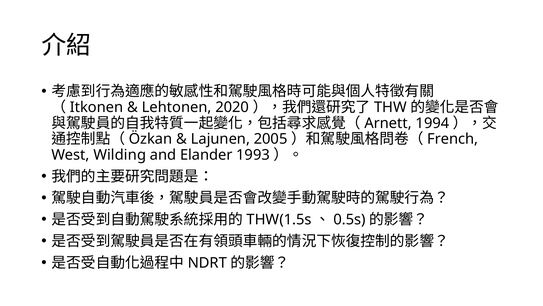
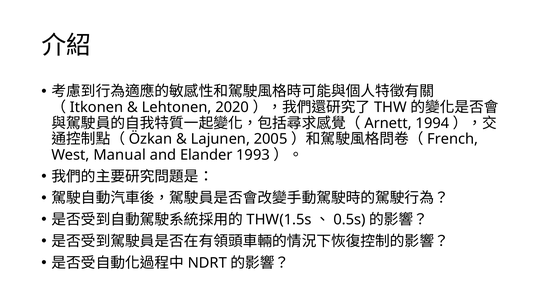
Wilding: Wilding -> Manual
